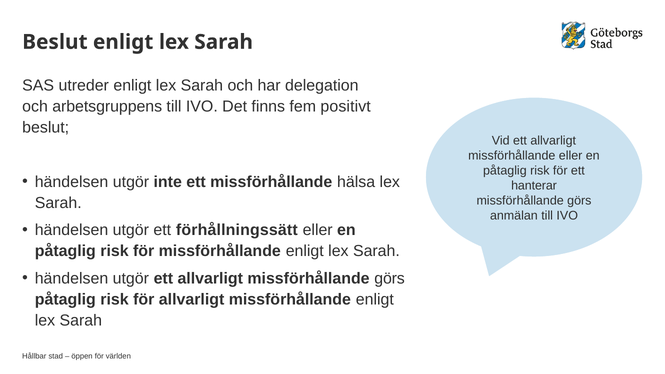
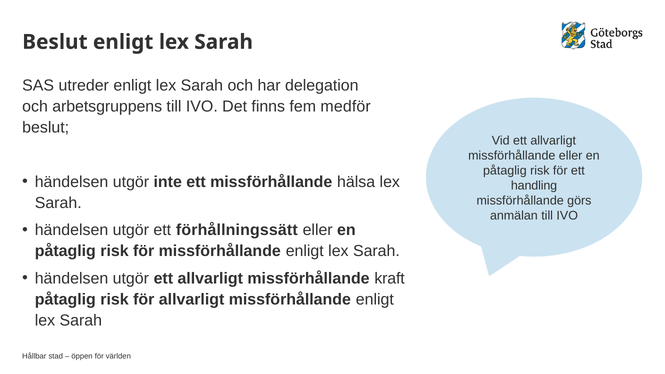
positivt: positivt -> medför
hanterar: hanterar -> handling
allvarligt missförhållande görs: görs -> kraft
